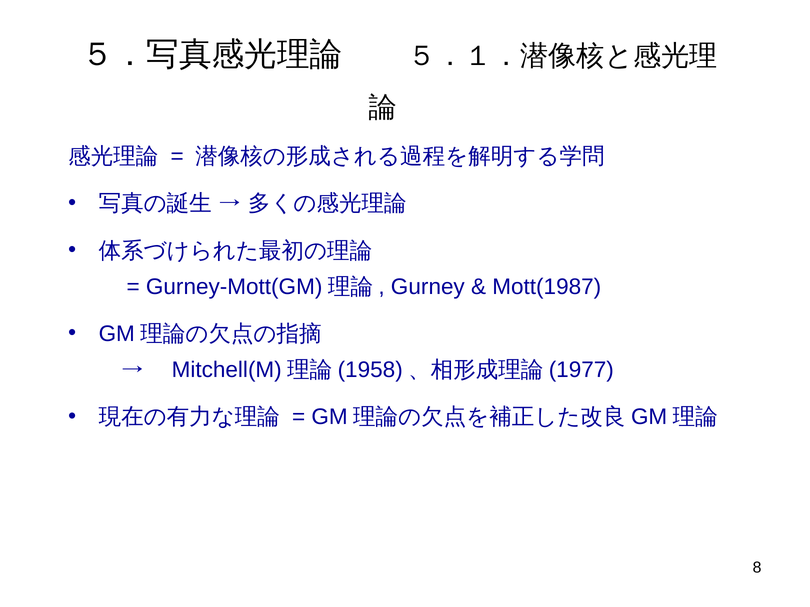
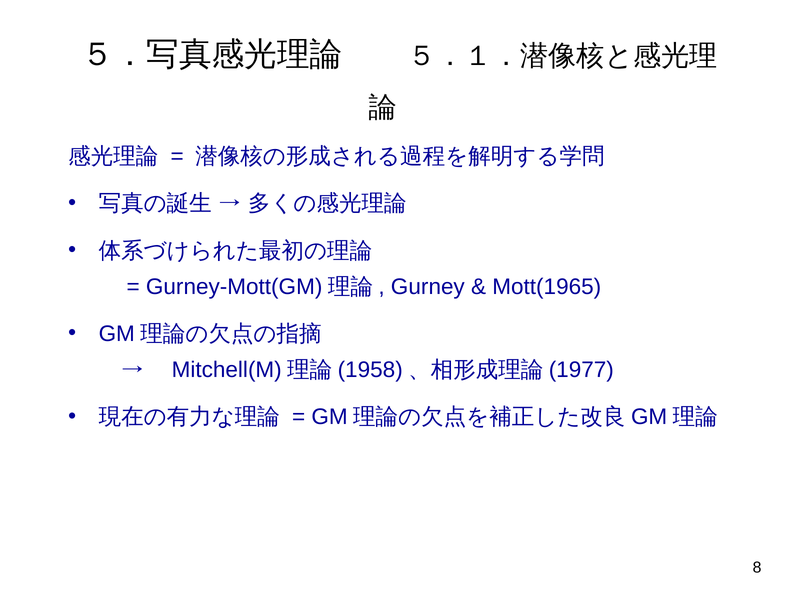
Mott(1987: Mott(1987 -> Mott(1965
